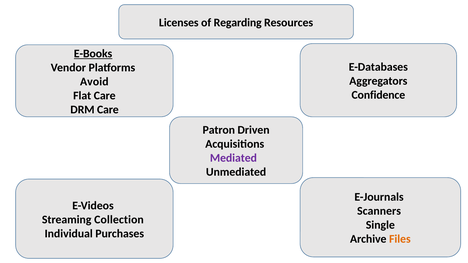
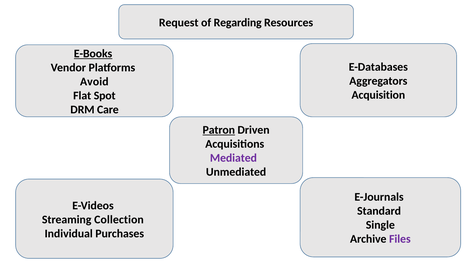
Licenses: Licenses -> Request
Confidence: Confidence -> Acquisition
Flat Care: Care -> Spot
Patron underline: none -> present
Scanners: Scanners -> Standard
Files colour: orange -> purple
